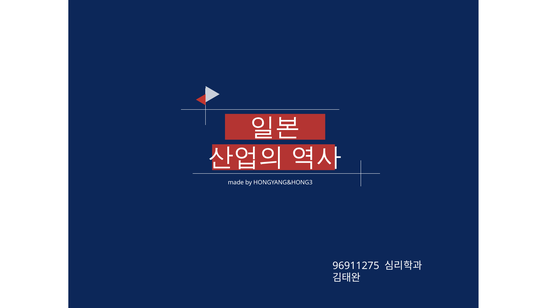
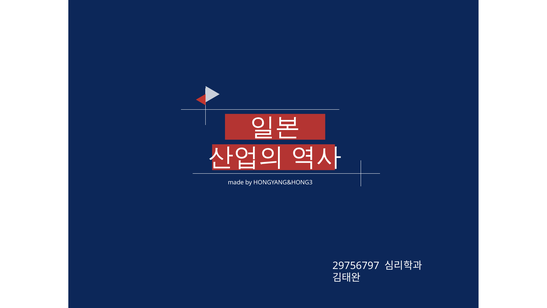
96911275: 96911275 -> 29756797
